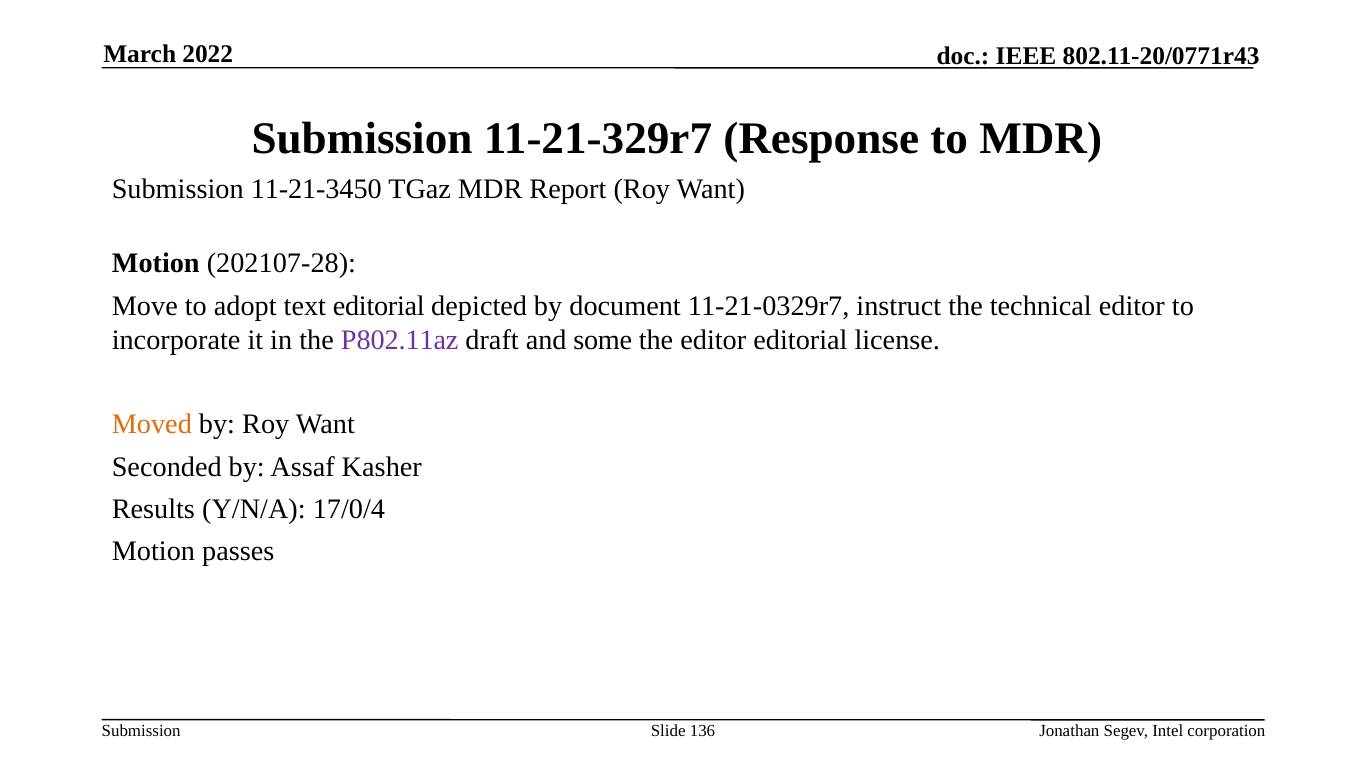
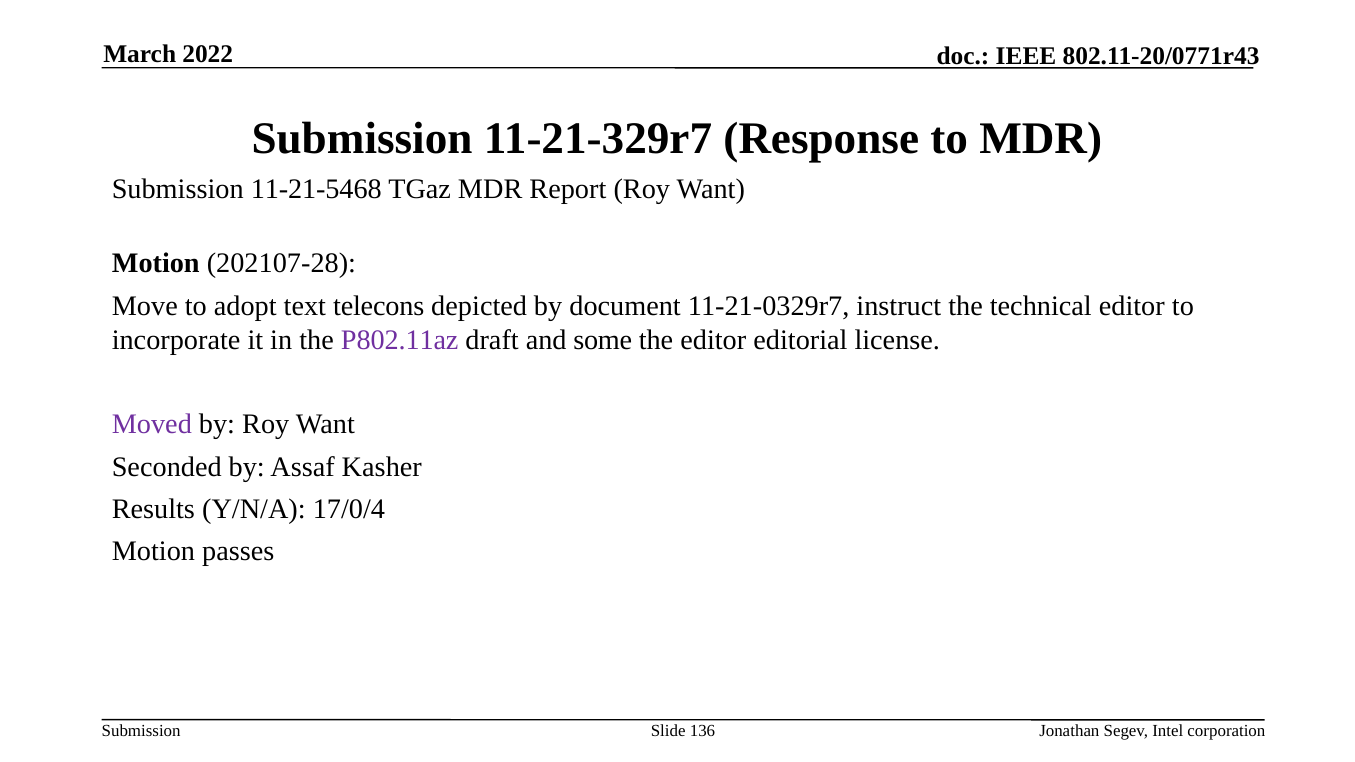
11-21-3450: 11-21-3450 -> 11-21-5468
text editorial: editorial -> telecons
Moved colour: orange -> purple
